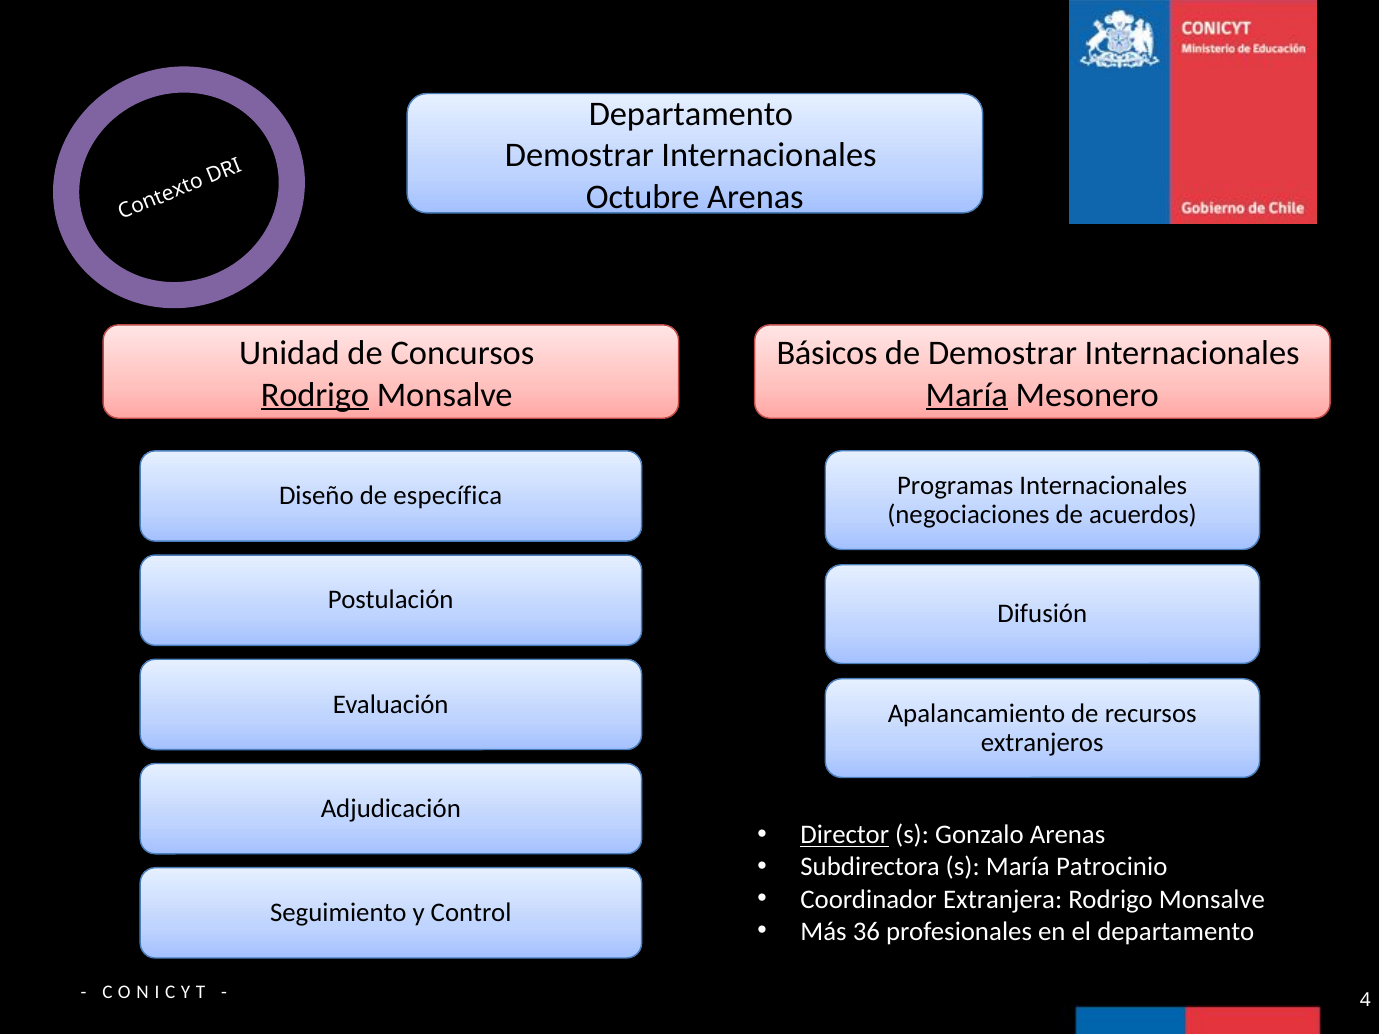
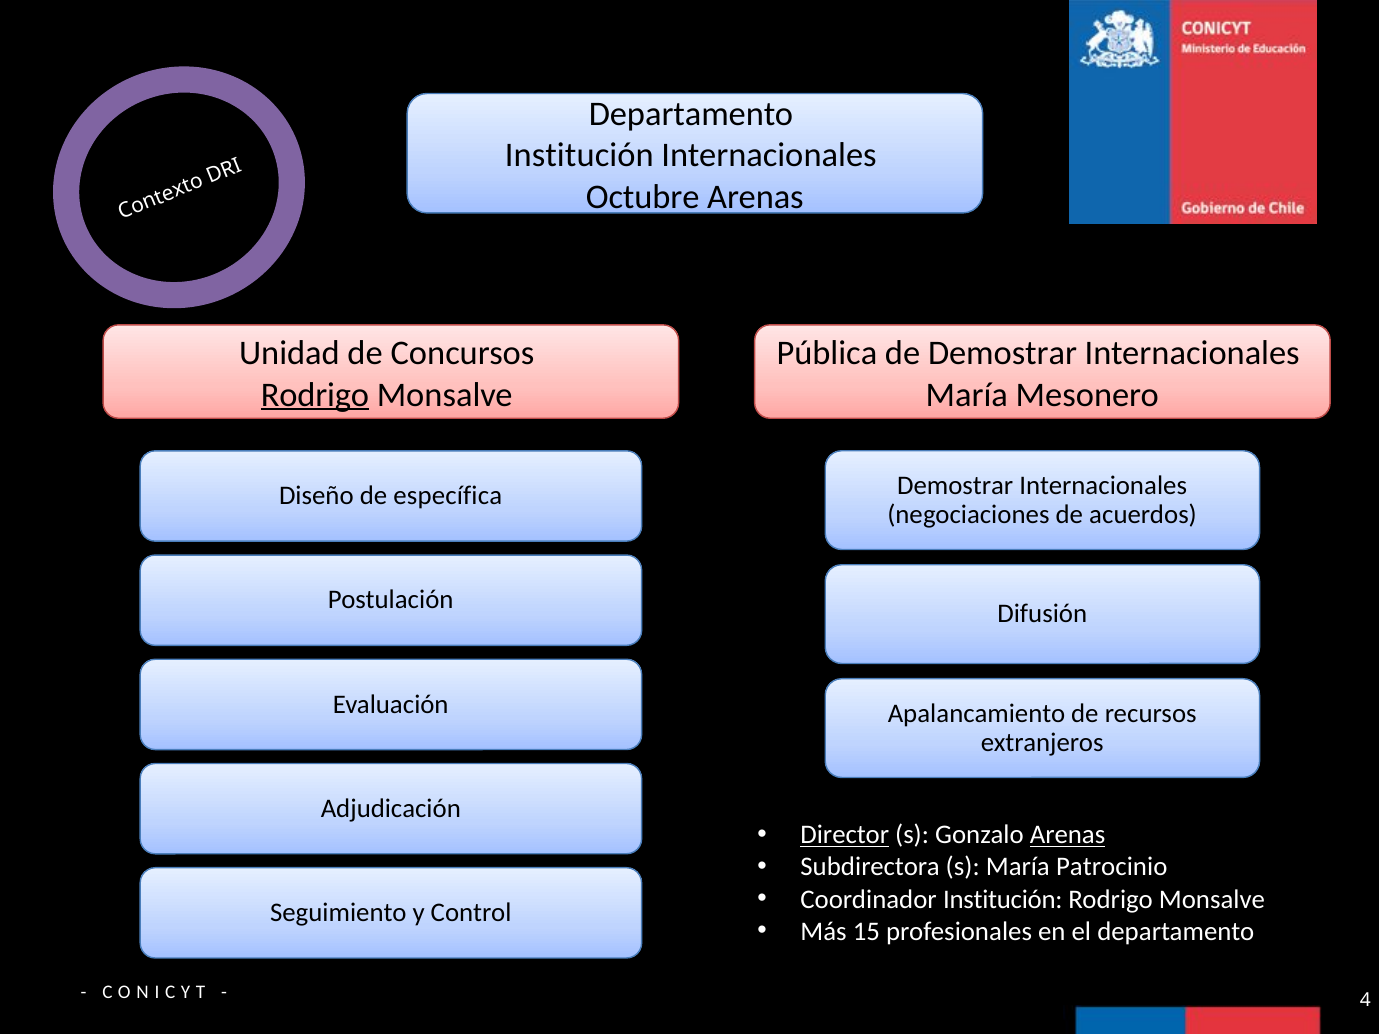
Demostrar at (579, 156): Demostrar -> Institución
Básicos: Básicos -> Pública
María at (967, 395) underline: present -> none
Programas at (955, 486): Programas -> Demostrar
Arenas at (1068, 835) underline: none -> present
Coordinador Extranjera: Extranjera -> Institución
36: 36 -> 15
